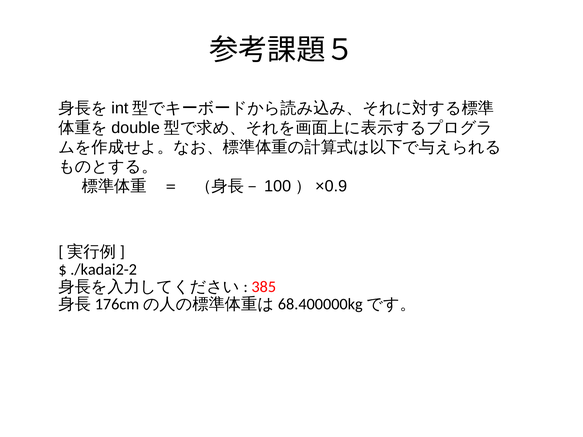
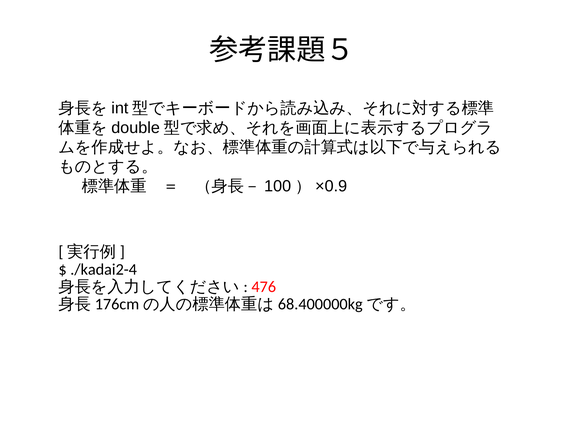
./kadai2-2: ./kadai2-2 -> ./kadai2-4
385: 385 -> 476
